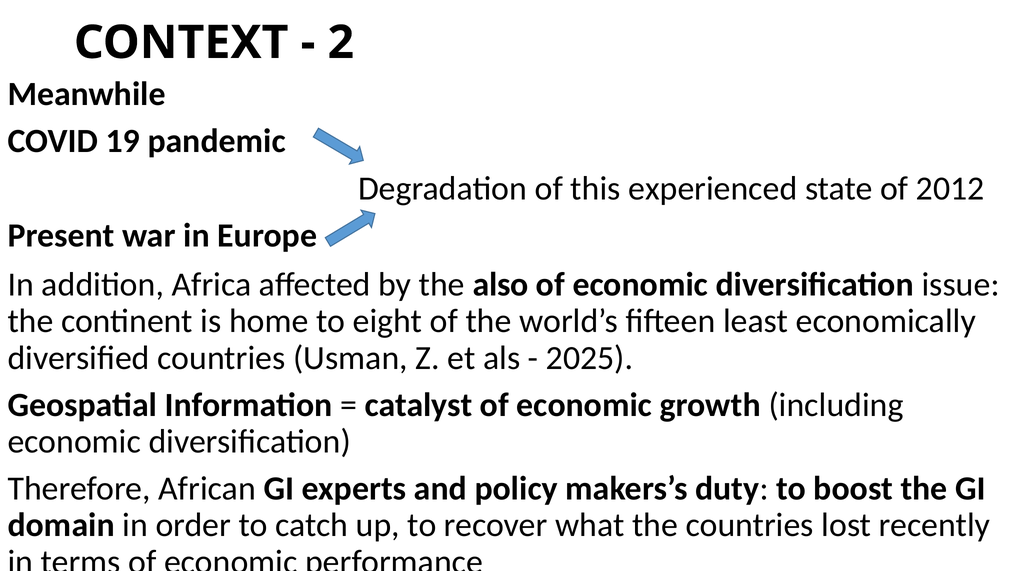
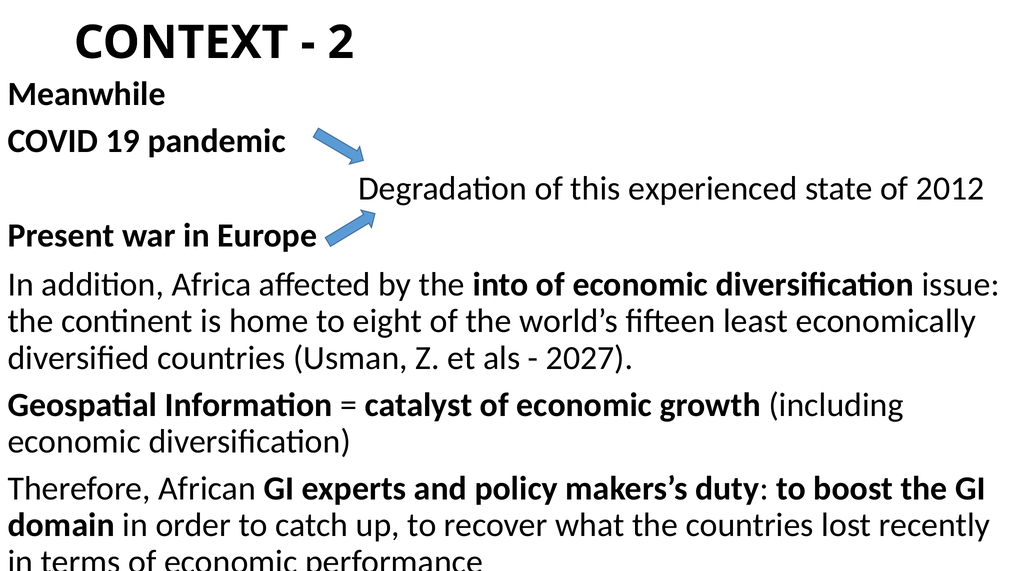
also: also -> into
2025: 2025 -> 2027
